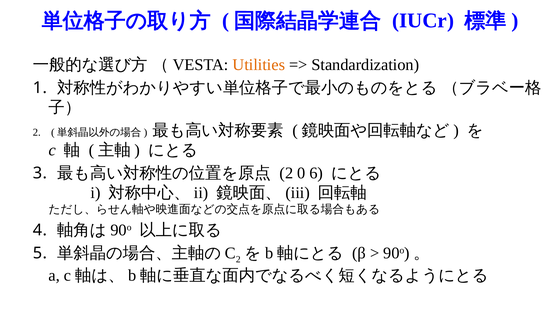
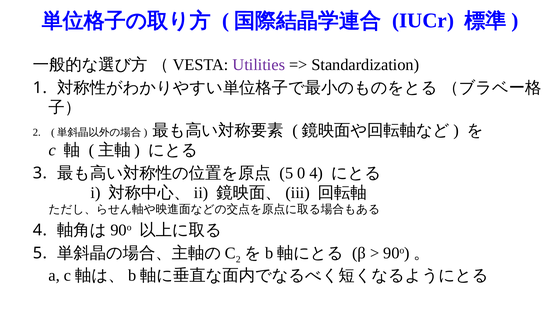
Utilities colour: orange -> purple
2 at (286, 173): 2 -> 5
0 6: 6 -> 4
